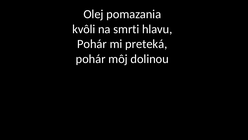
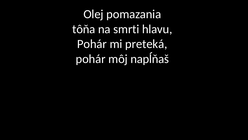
kvôli: kvôli -> tôňa
dolinou: dolinou -> napĺňaš
